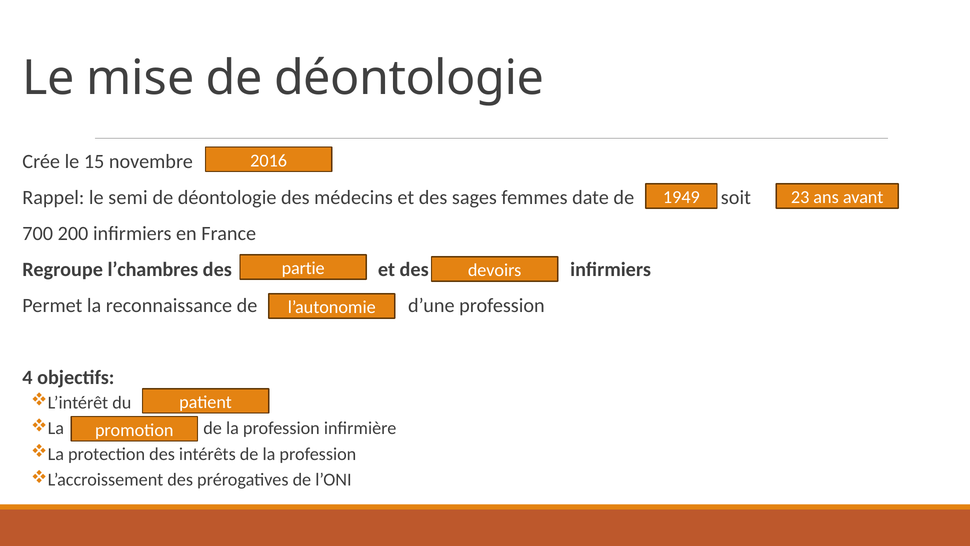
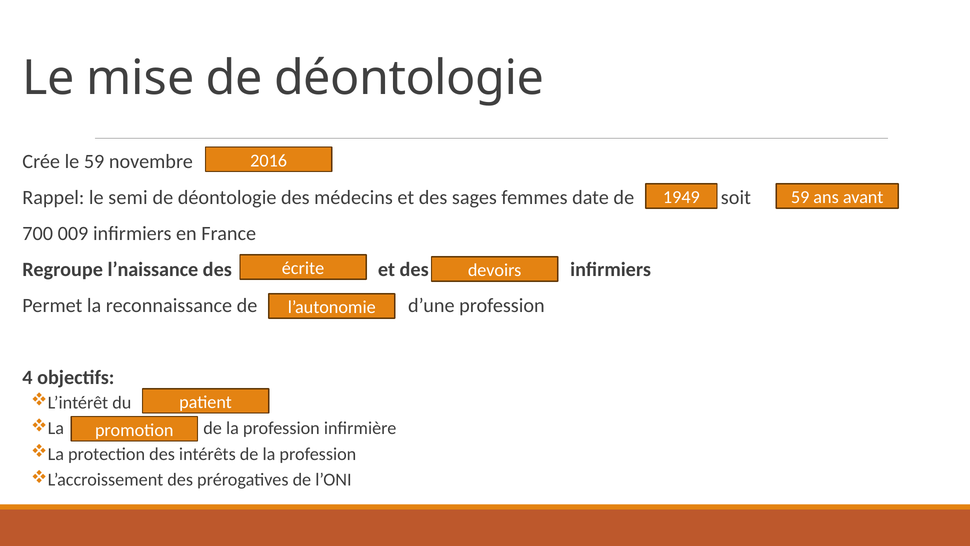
le 15: 15 -> 59
1949 23: 23 -> 59
200: 200 -> 009
partie: partie -> écrite
l’chambres: l’chambres -> l’naissance
